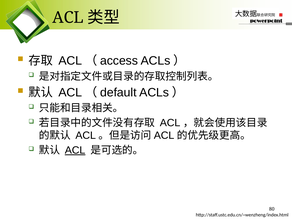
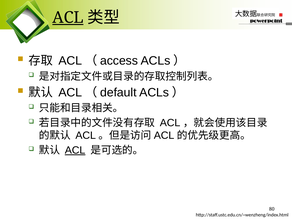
ACL at (68, 18) underline: none -> present
